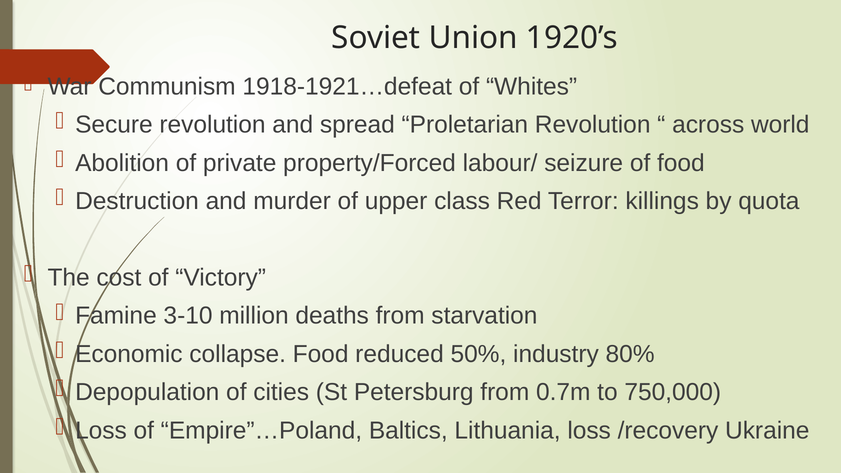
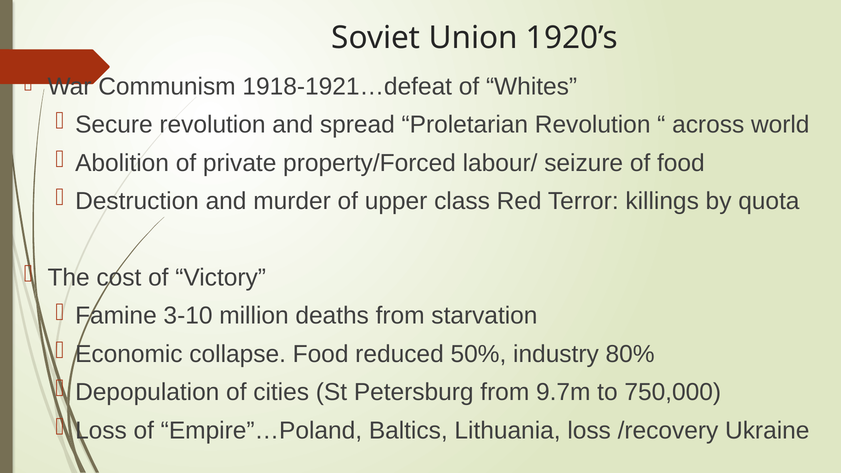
0.7m: 0.7m -> 9.7m
